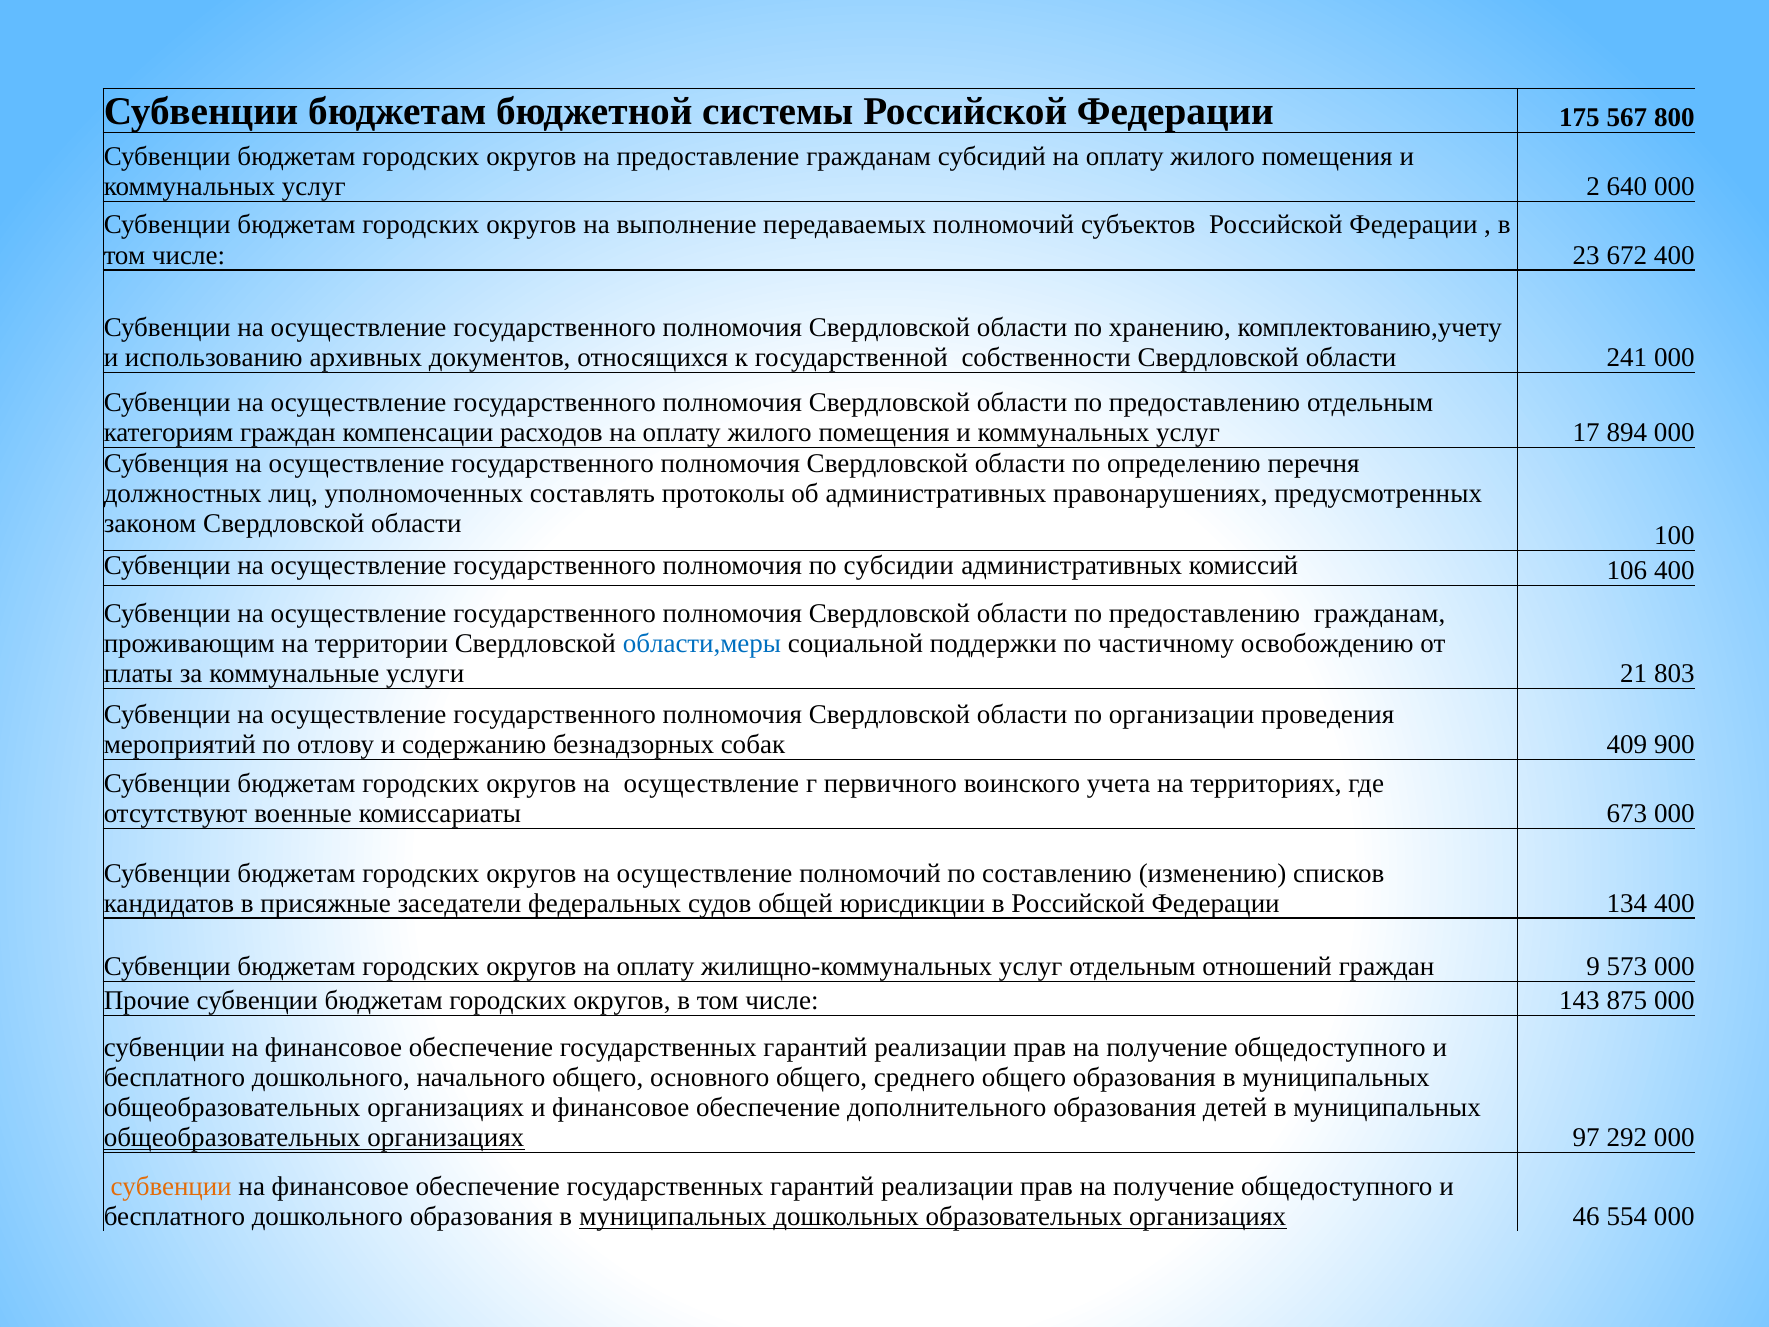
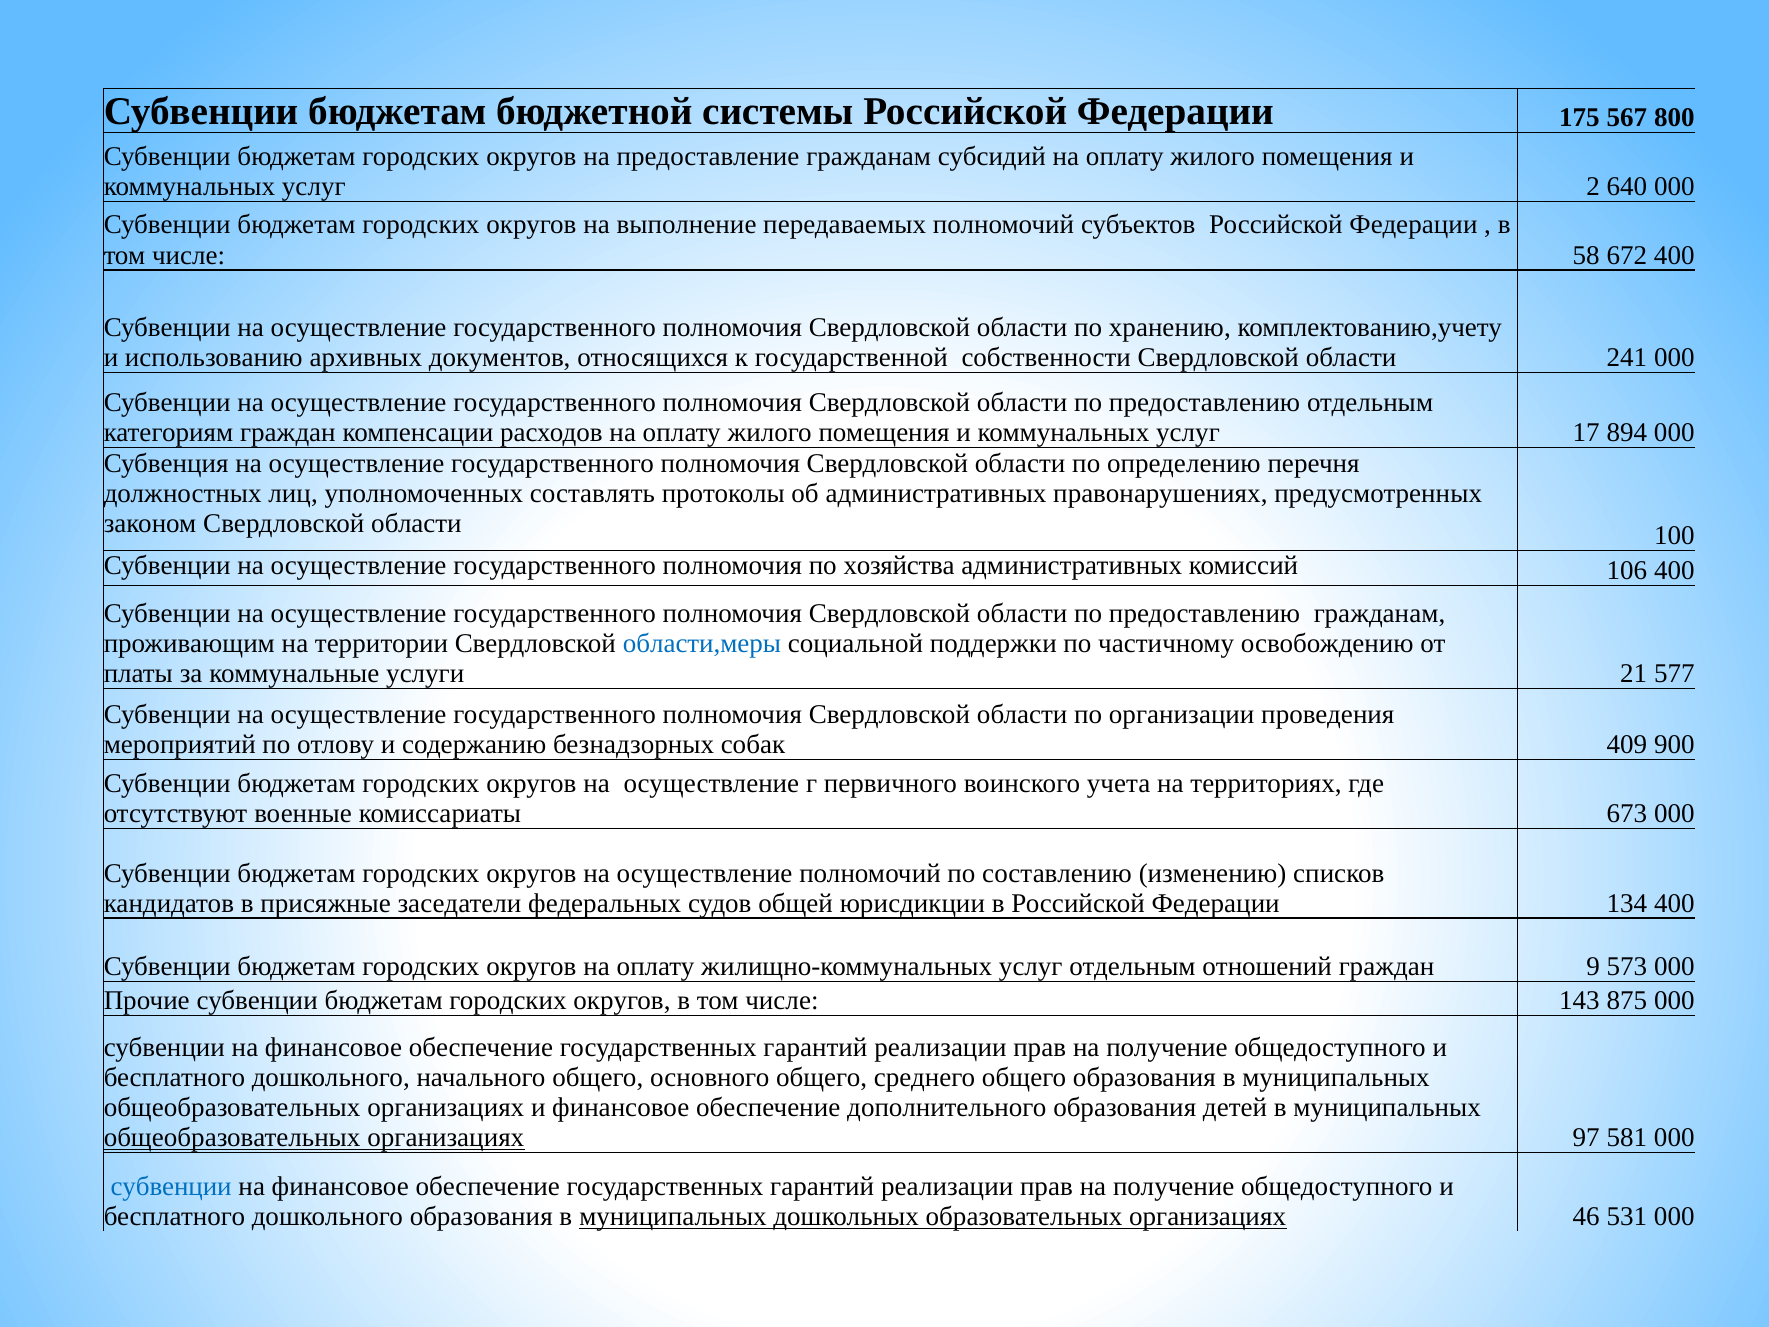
23: 23 -> 58
субсидии: субсидии -> хозяйства
803: 803 -> 577
292: 292 -> 581
субвенции at (171, 1186) colour: orange -> blue
554: 554 -> 531
